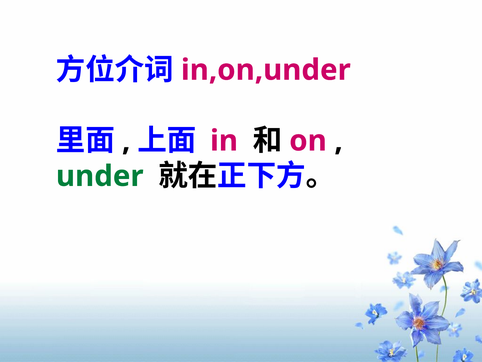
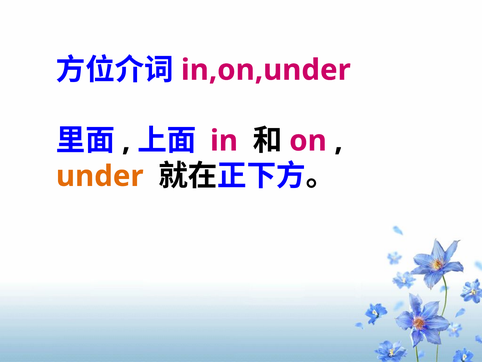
under colour: green -> orange
